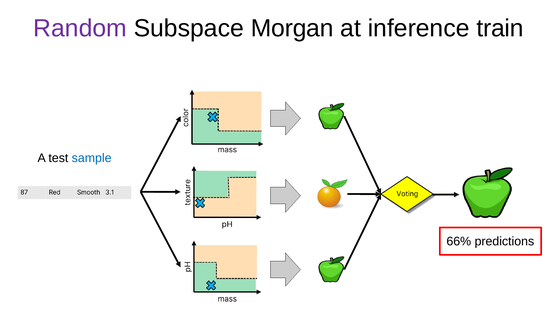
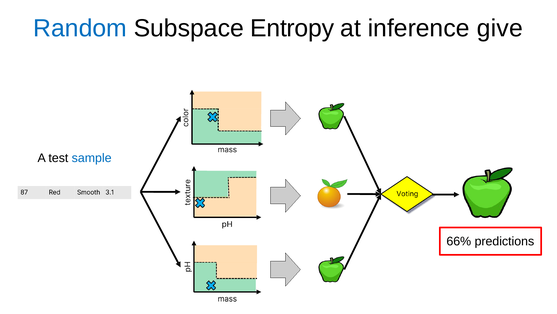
Random colour: purple -> blue
Morgan: Morgan -> Entropy
train: train -> give
